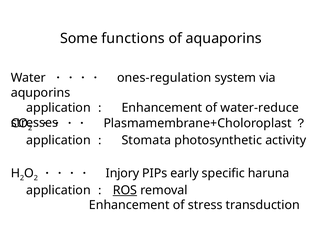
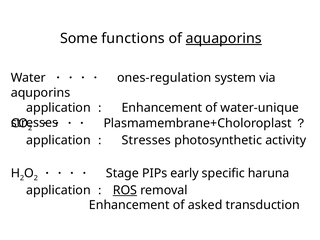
aquaporins underline: none -> present
water-reduce: water-reduce -> water-unique
Stomata at (146, 140): Stomata -> Stresses
Injory: Injory -> Stage
stress: stress -> asked
